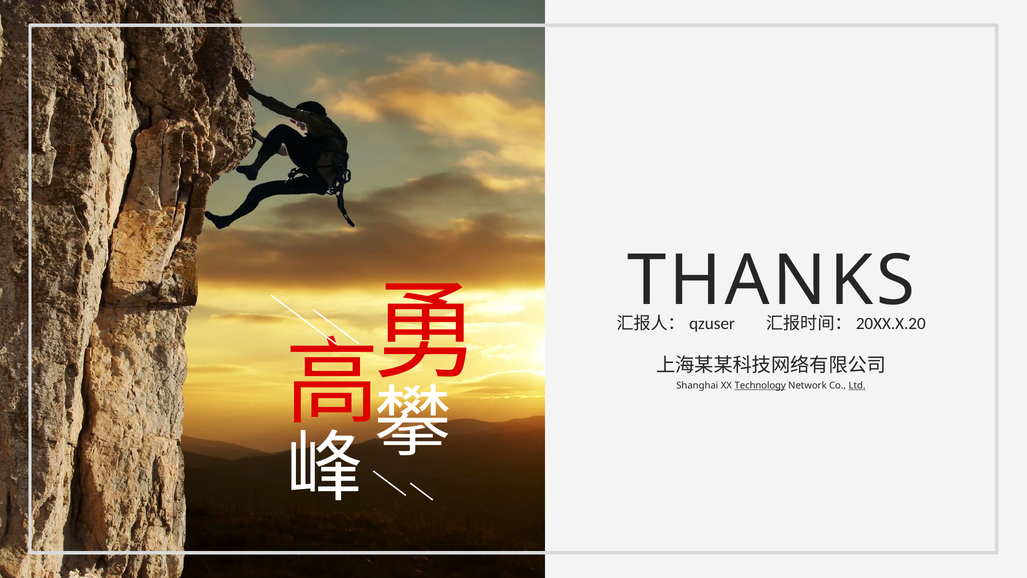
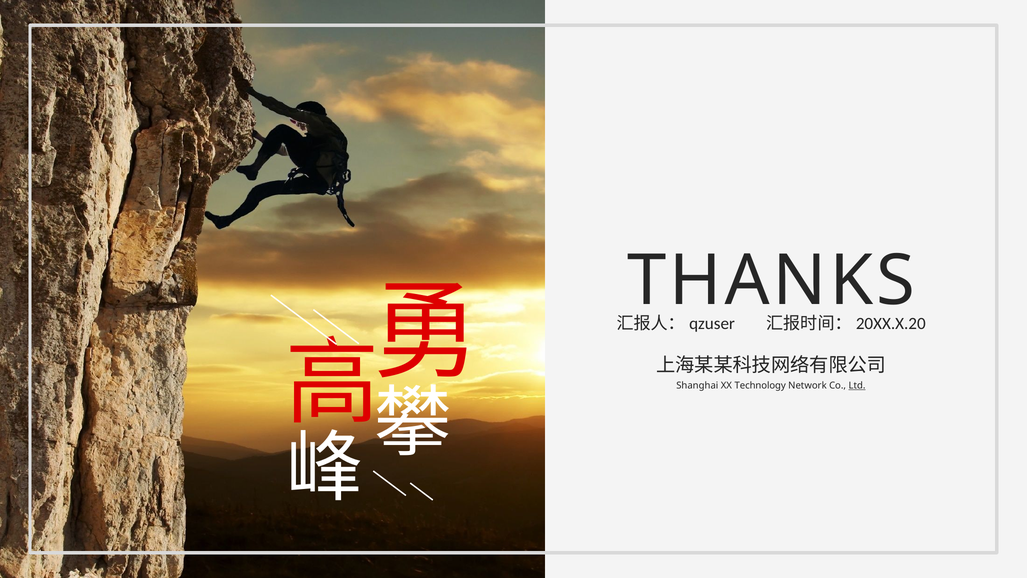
Technology underline: present -> none
